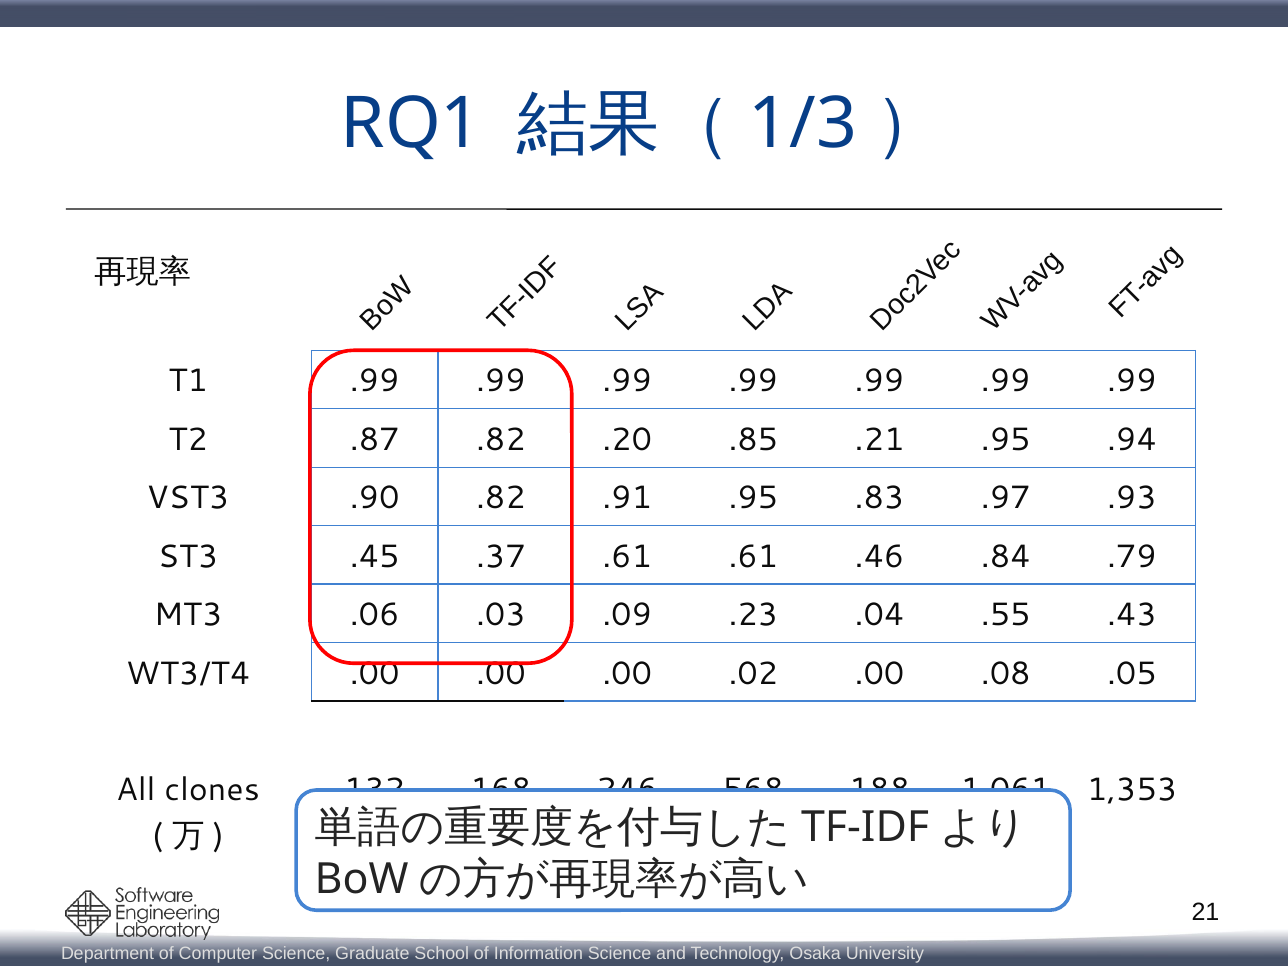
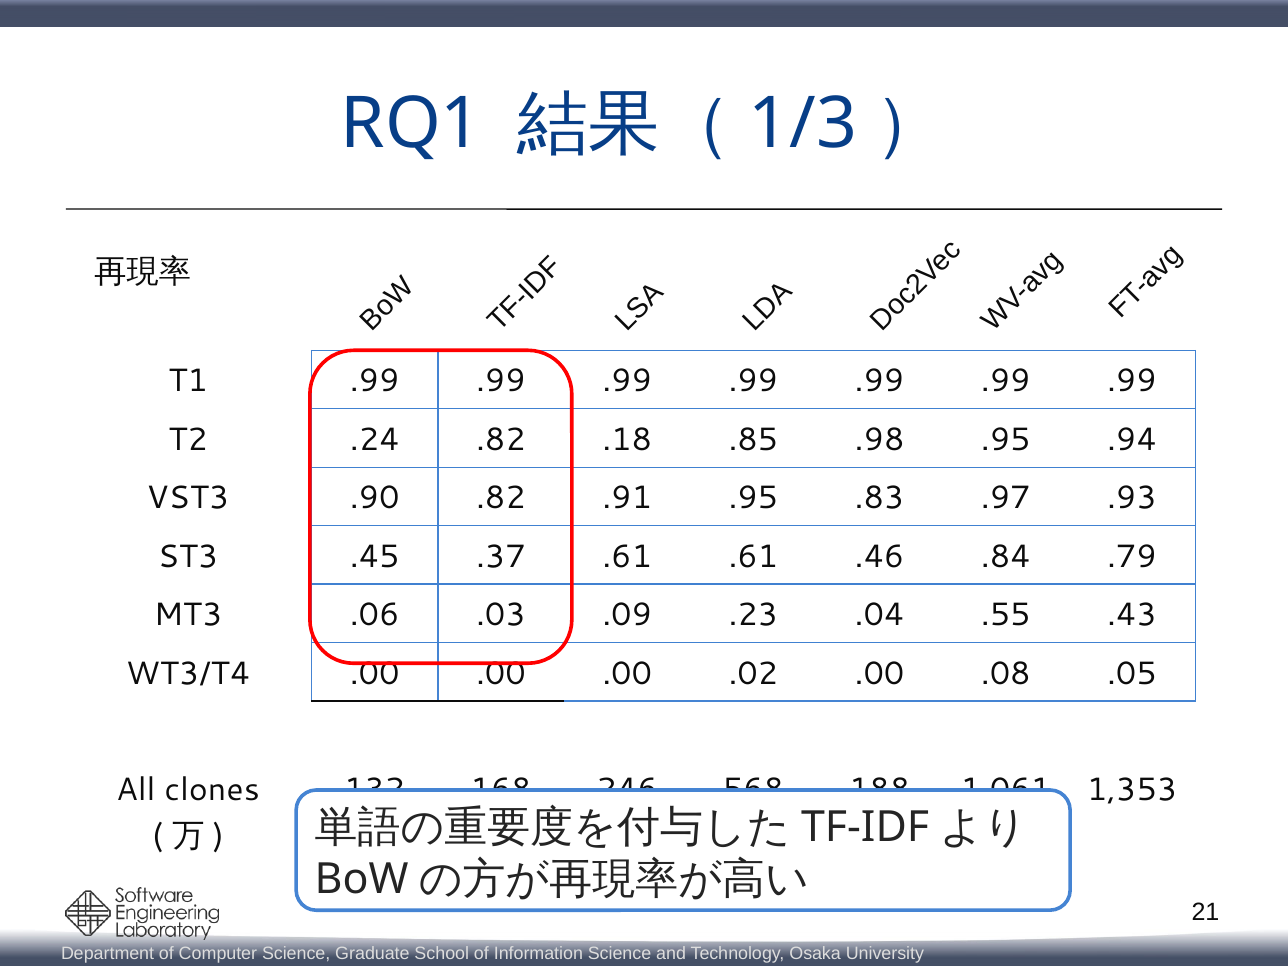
.87: .87 -> .24
.20: .20 -> .18
.21: .21 -> .98
